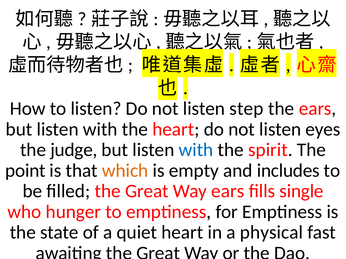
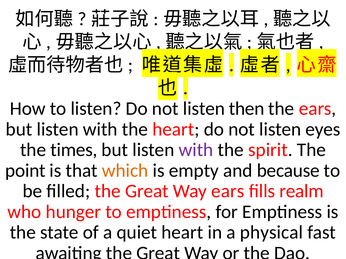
step: step -> then
judge: judge -> times
with at (196, 150) colour: blue -> purple
includes: includes -> because
single: single -> realm
